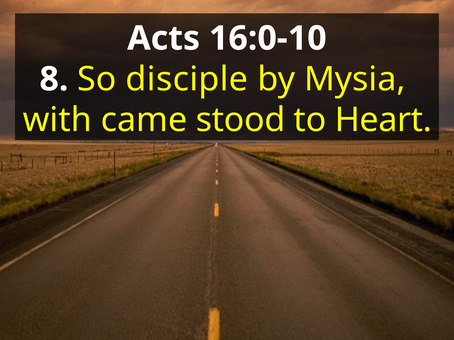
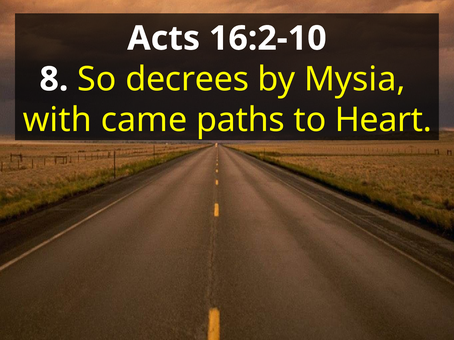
16:0-10: 16:0-10 -> 16:2-10
disciple: disciple -> decrees
stood: stood -> paths
